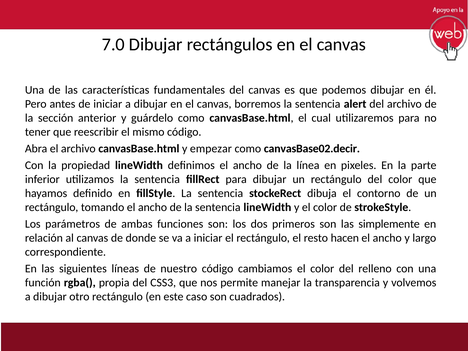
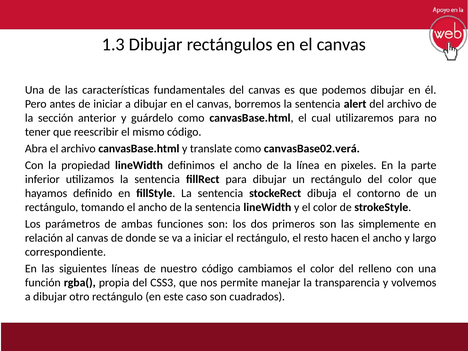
7.0: 7.0 -> 1.3
empezar: empezar -> translate
canvasBase02.decir: canvasBase02.decir -> canvasBase02.verá
